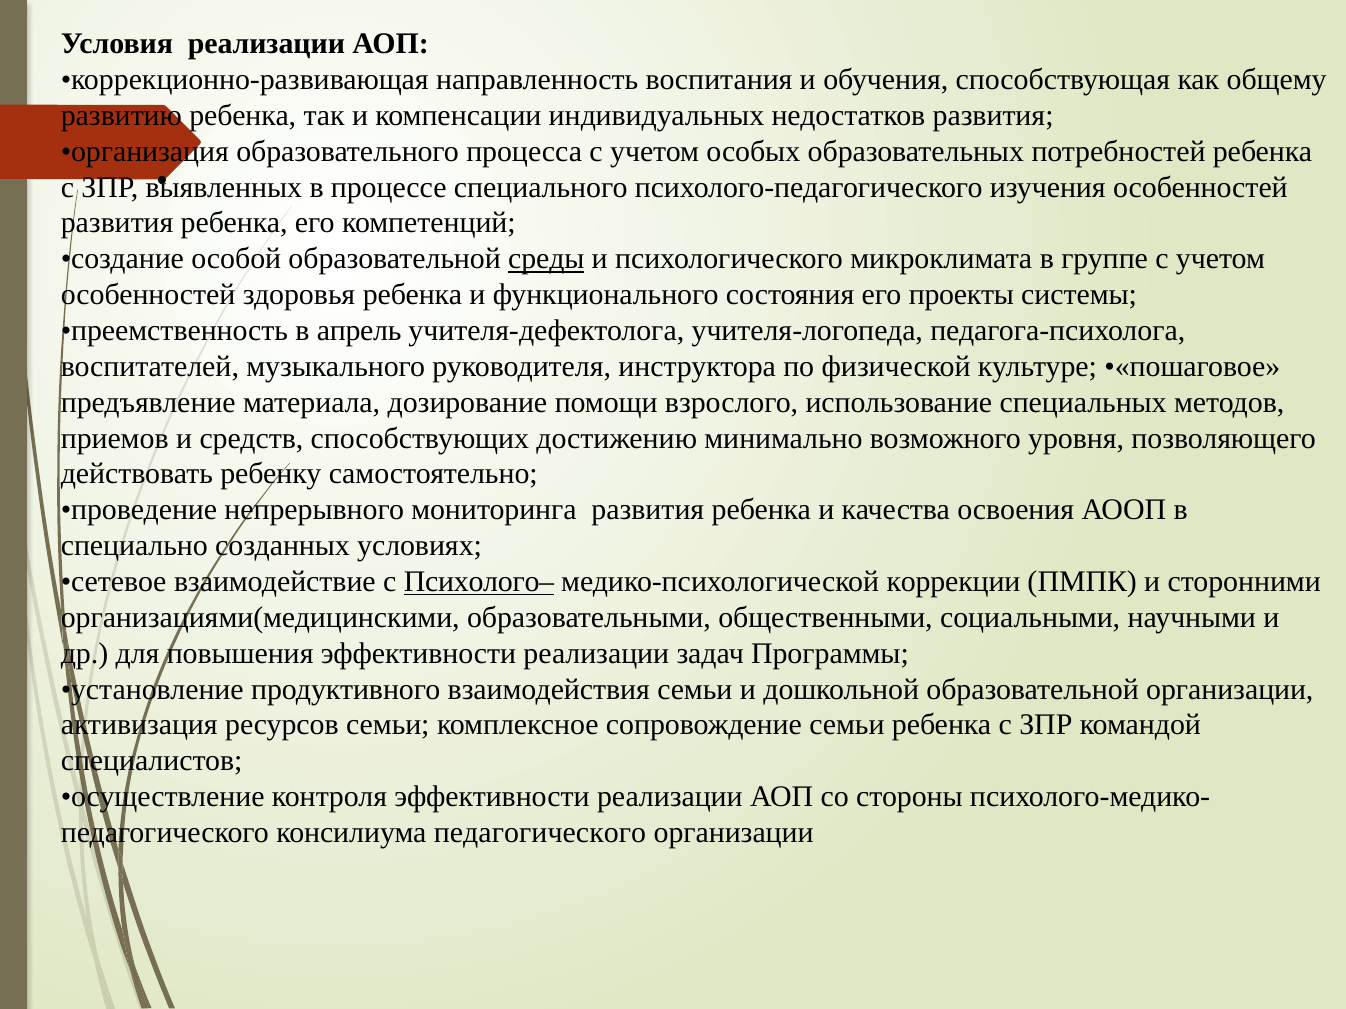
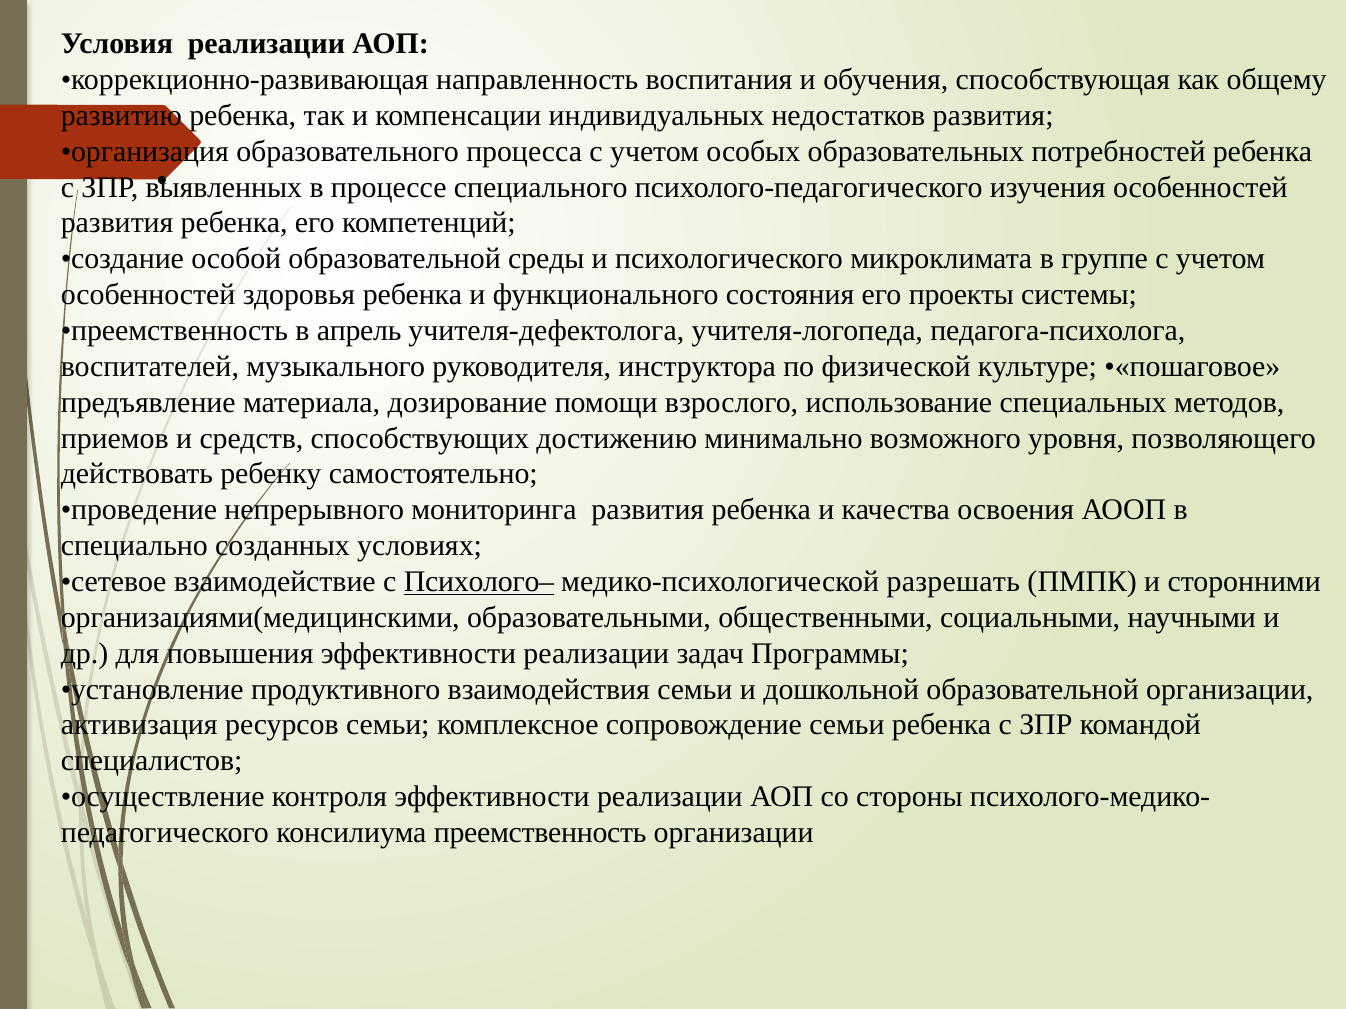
среды underline: present -> none
коррекции: коррекции -> разрешать
консилиума педагогического: педагогического -> преемственность
